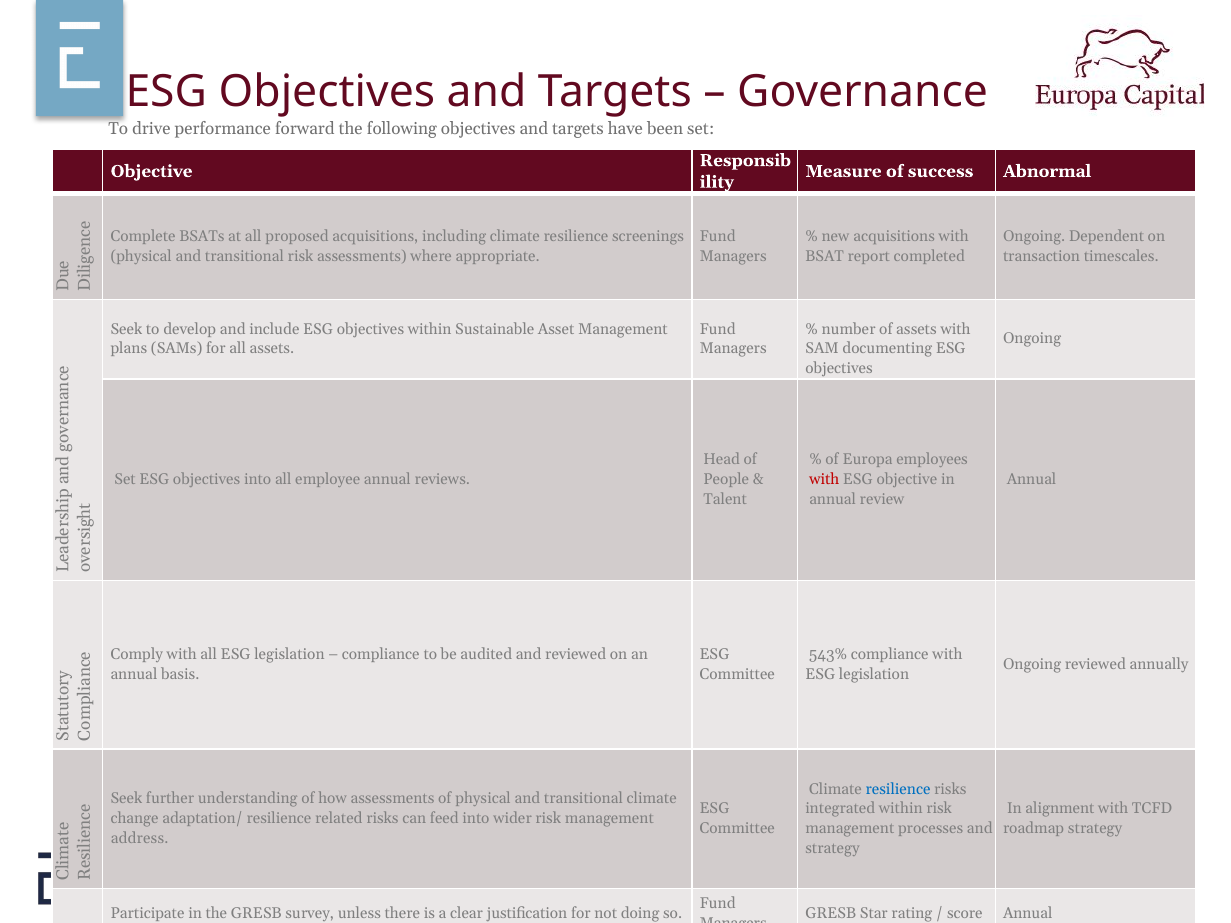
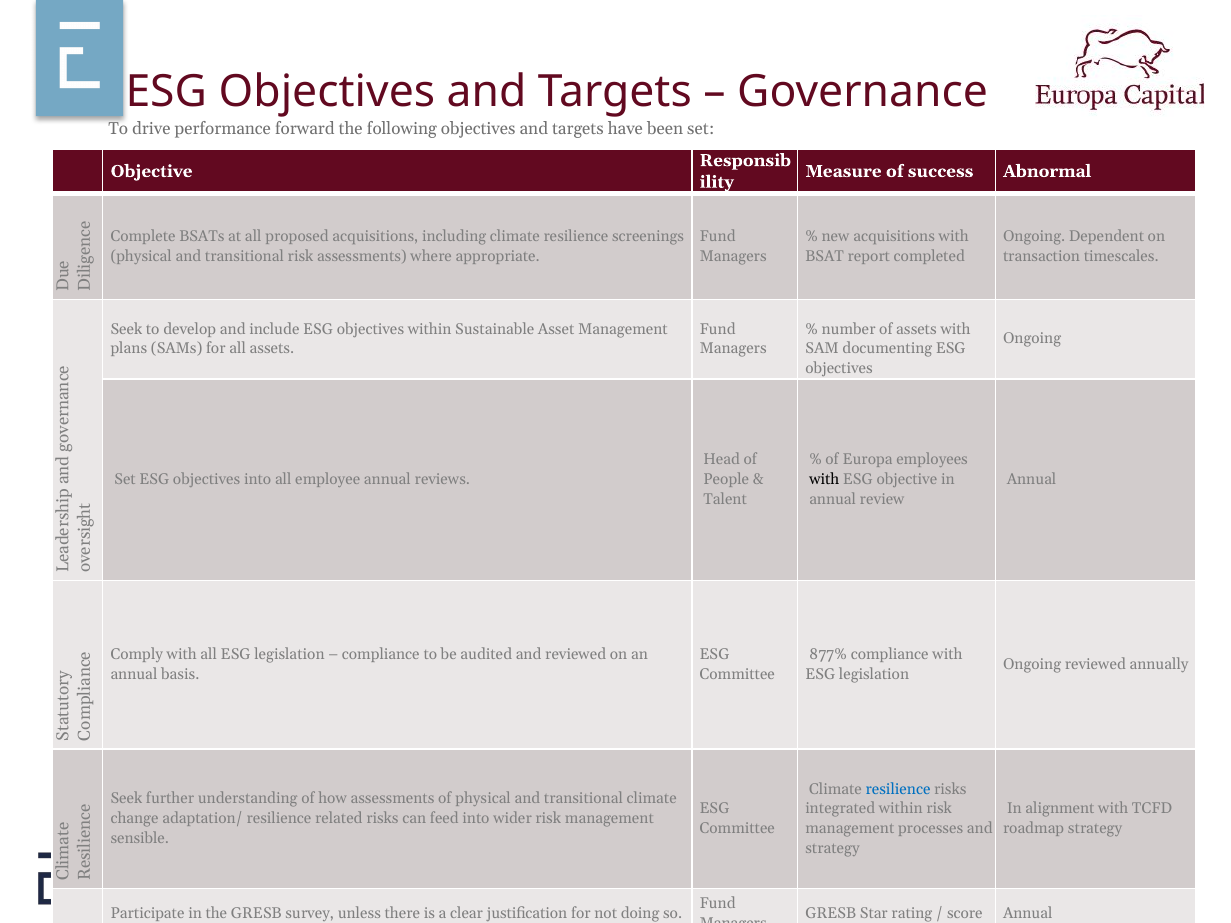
with at (824, 480) colour: red -> black
543%: 543% -> 877%
address at (140, 838): address -> sensible
